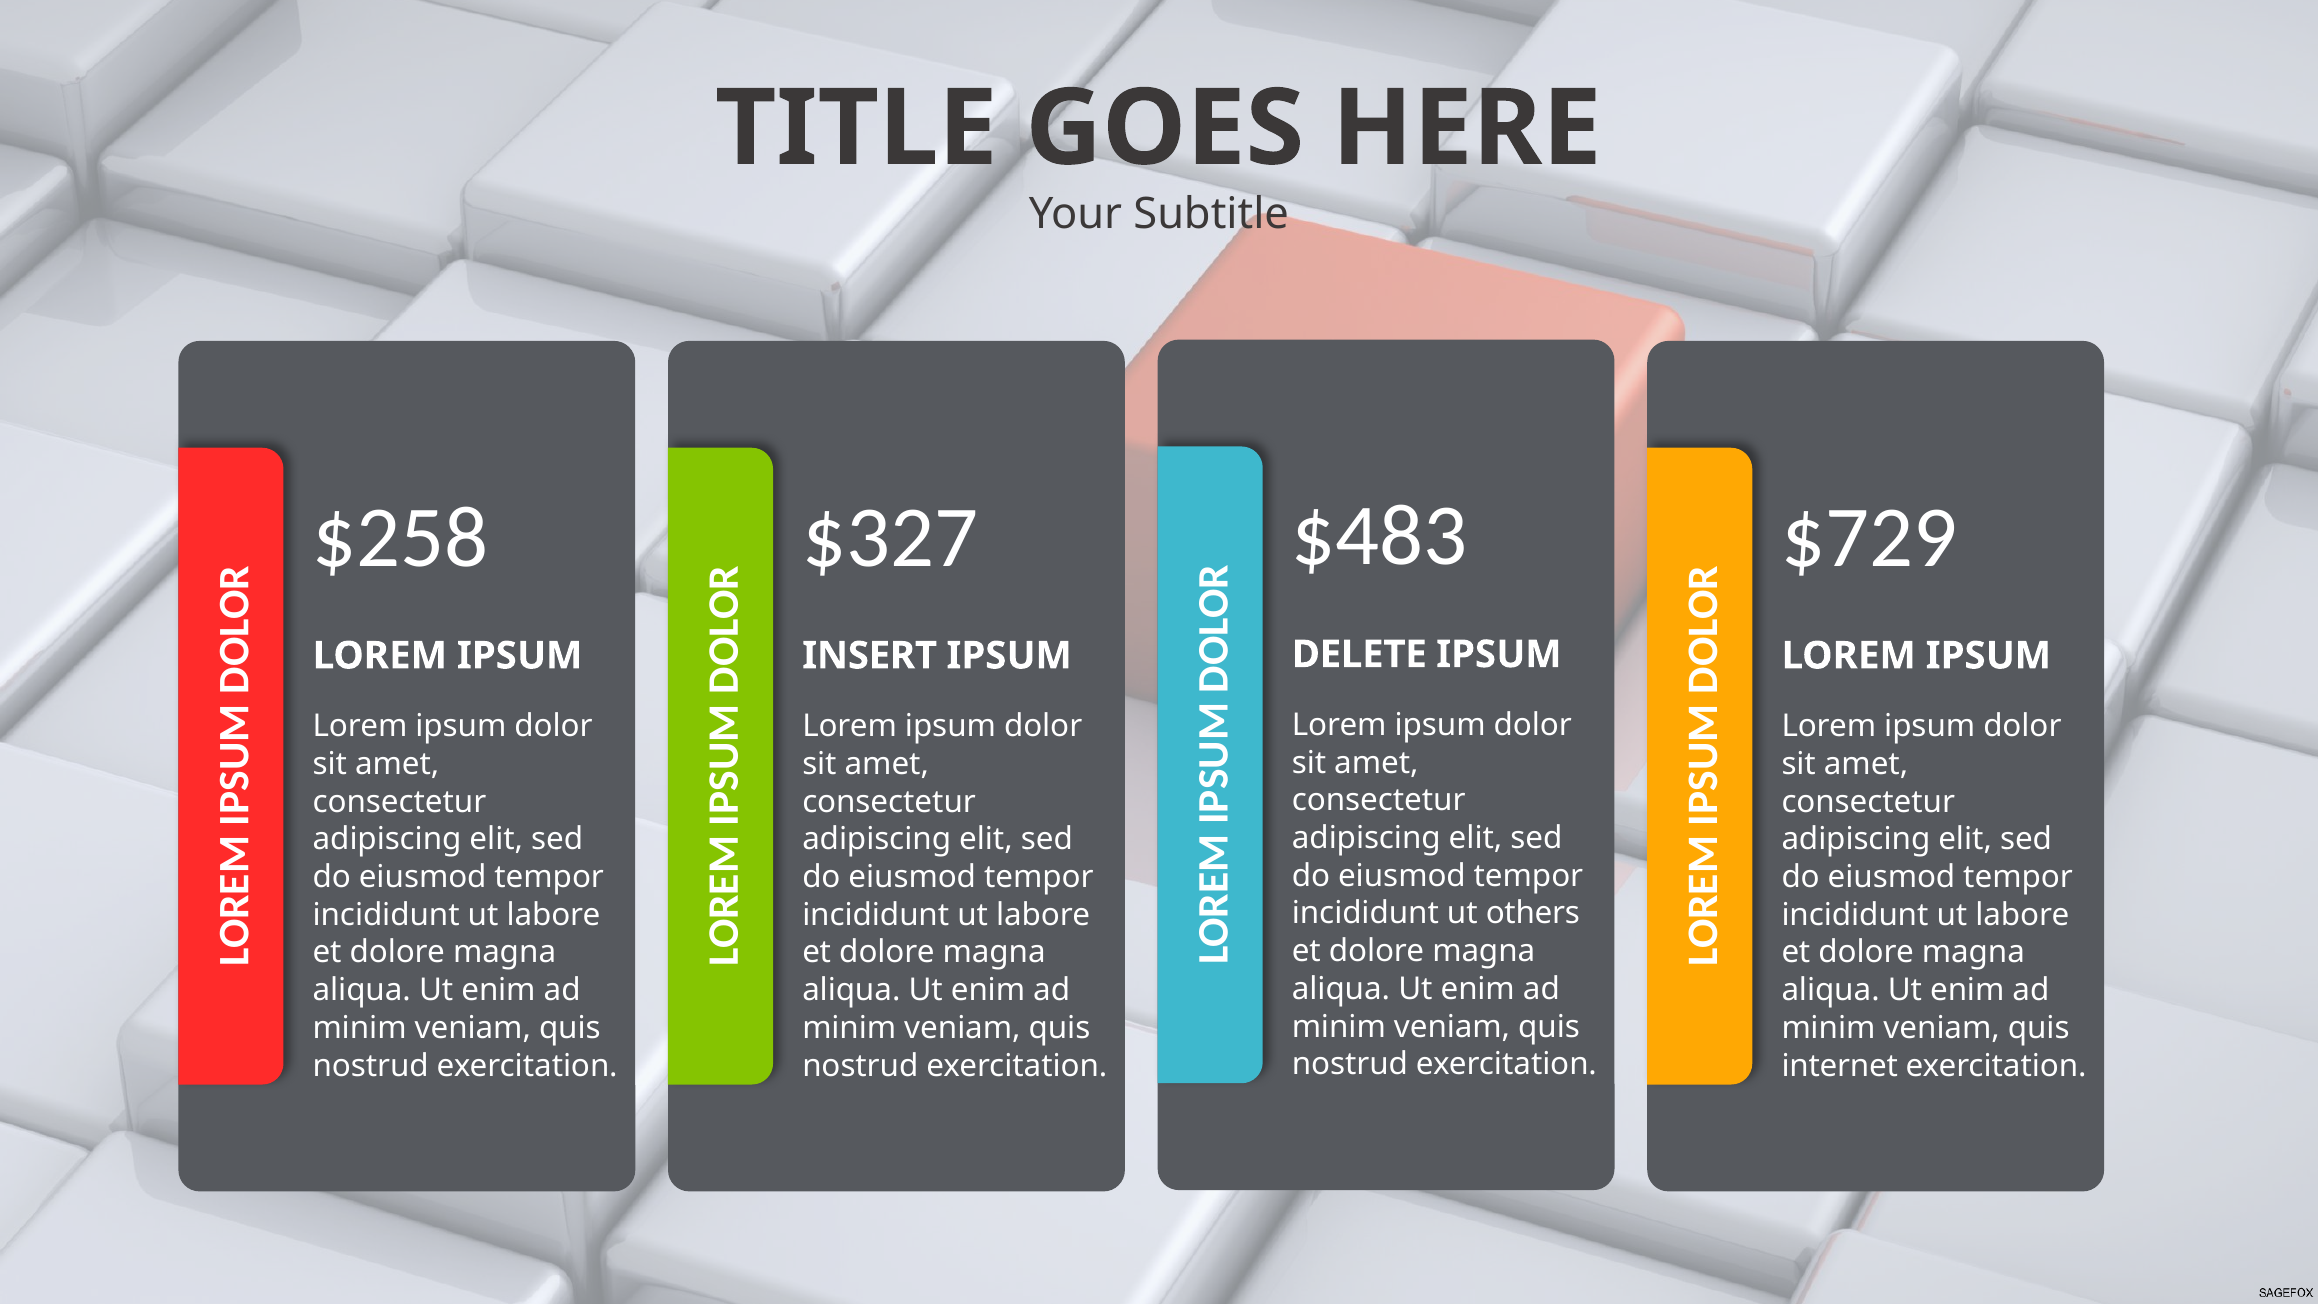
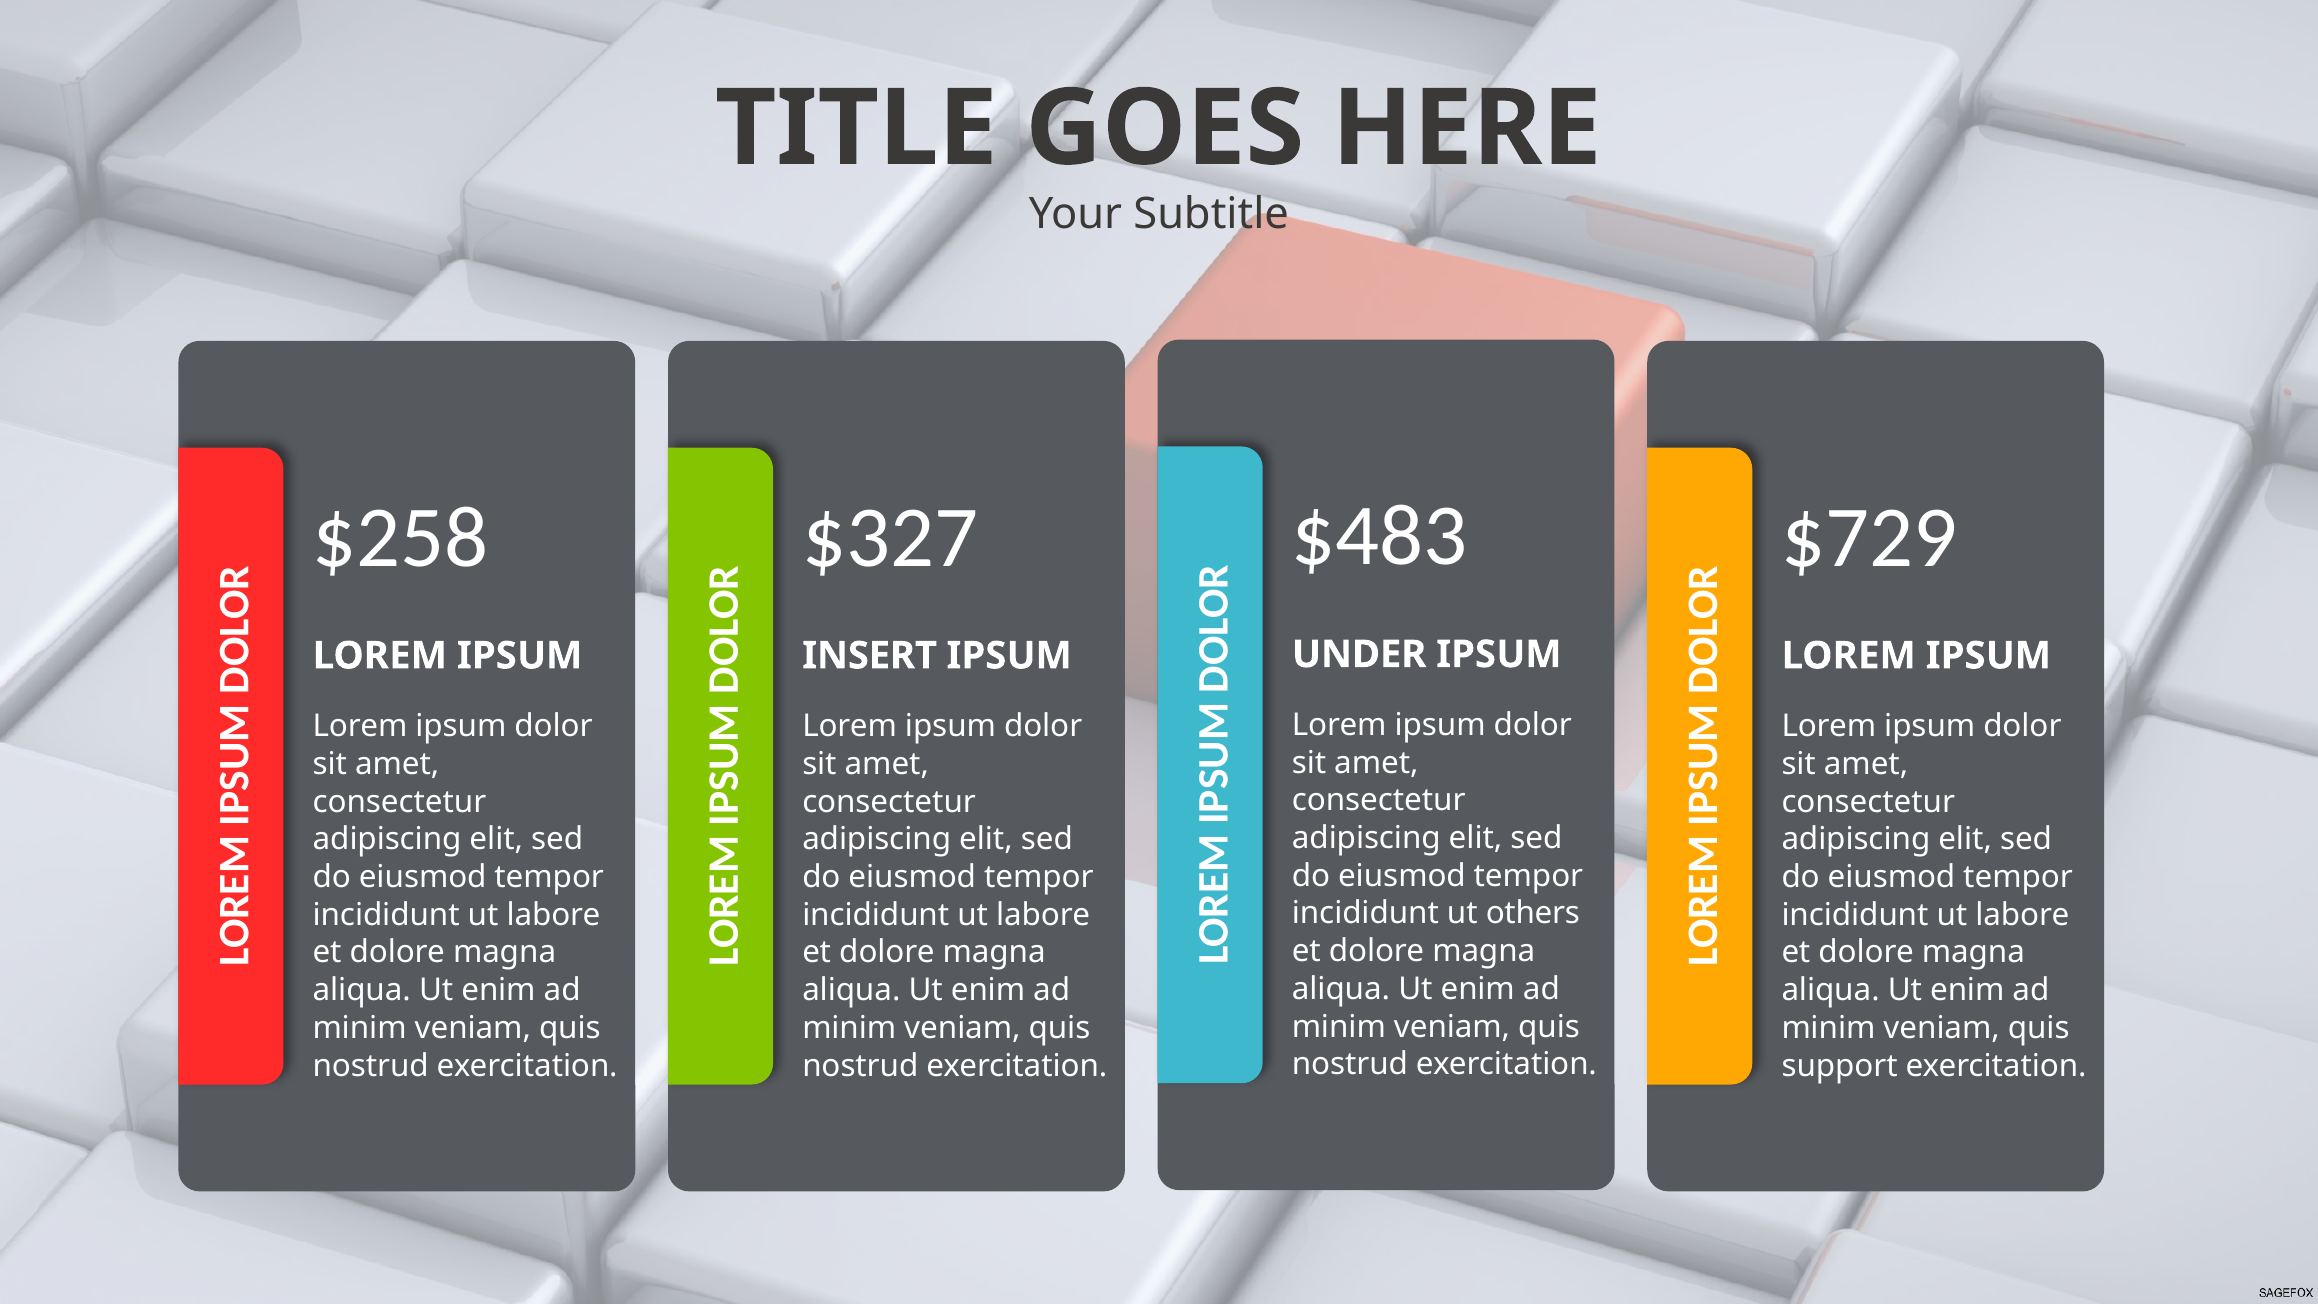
DELETE: DELETE -> UNDER
internet: internet -> support
